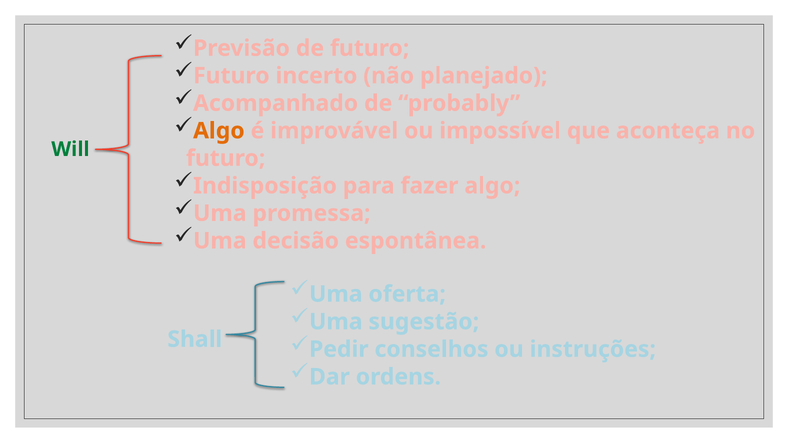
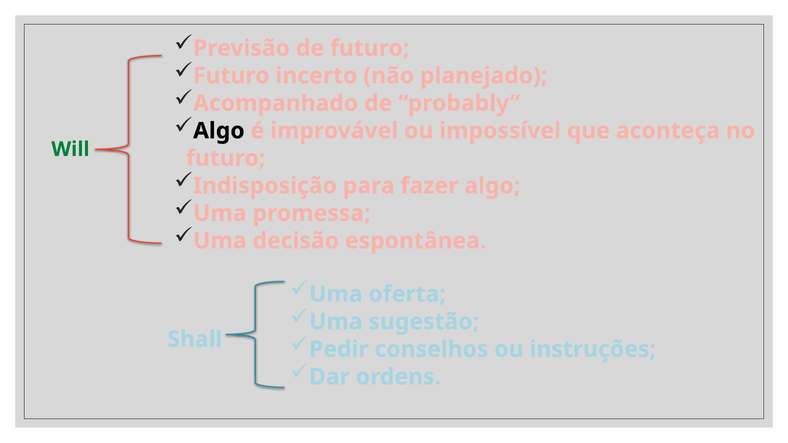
Algo at (219, 131) colour: orange -> black
